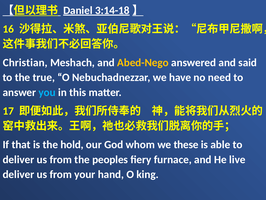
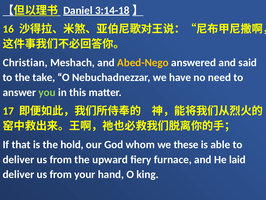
true: true -> take
you colour: light blue -> light green
peoples: peoples -> upward
live: live -> laid
